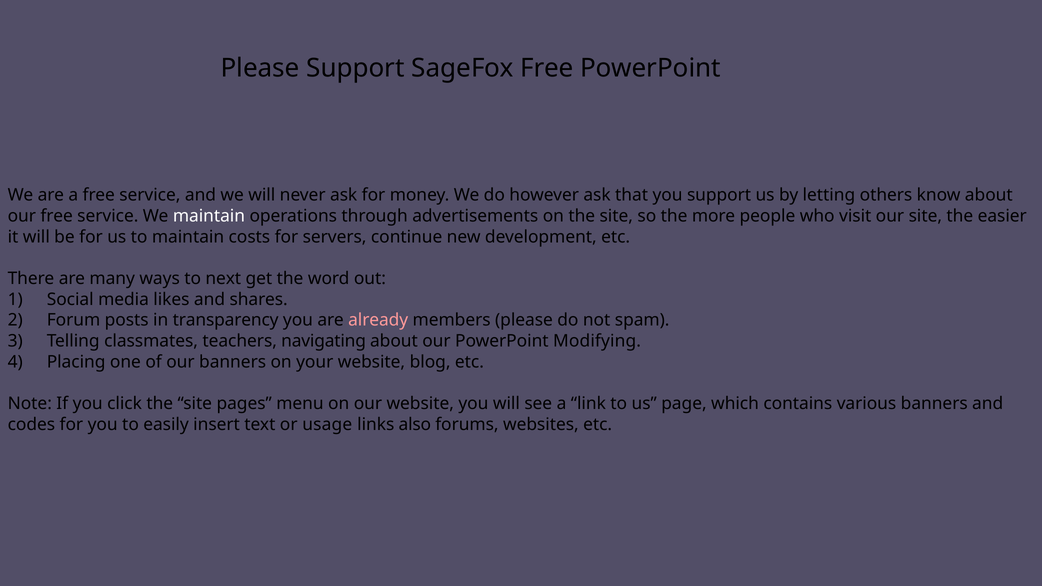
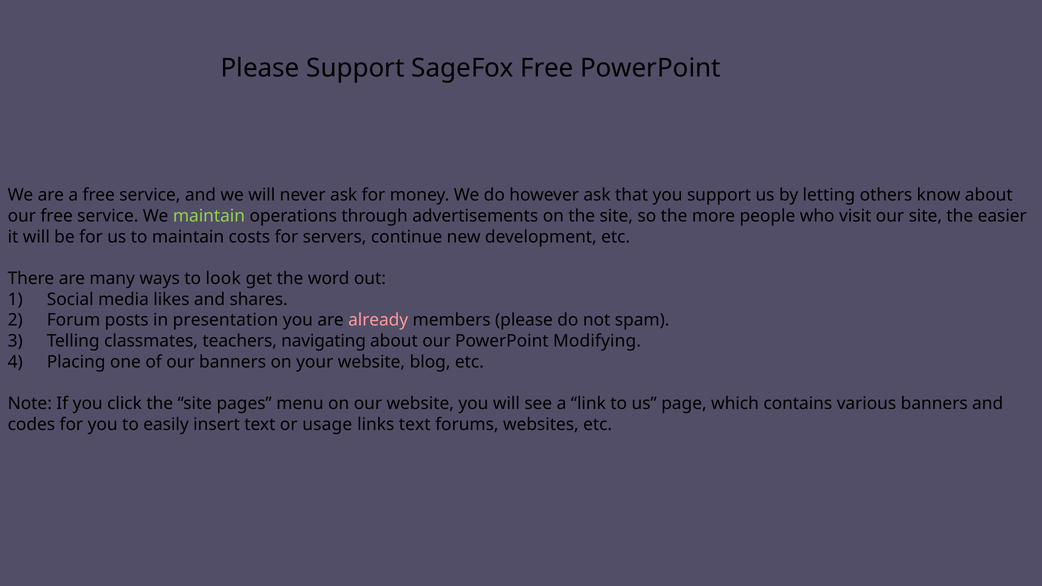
maintain at (209, 216) colour: white -> light green
next: next -> look
transparency: transparency -> presentation
links also: also -> text
